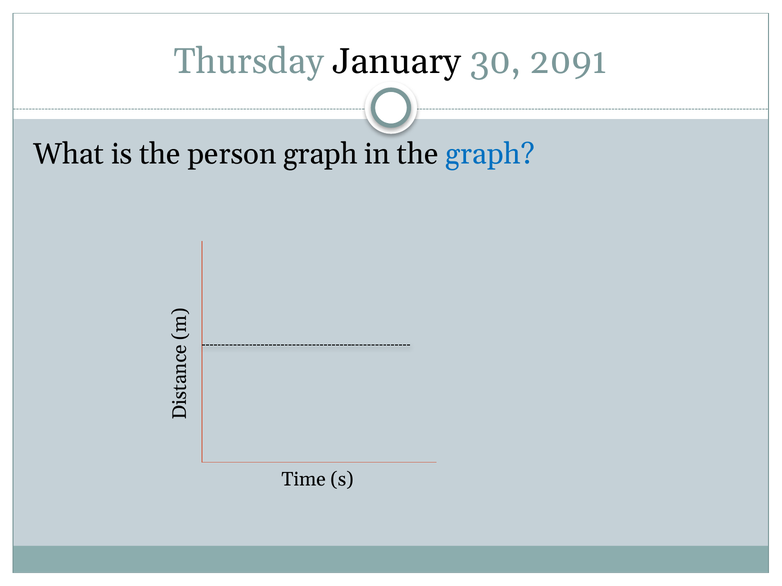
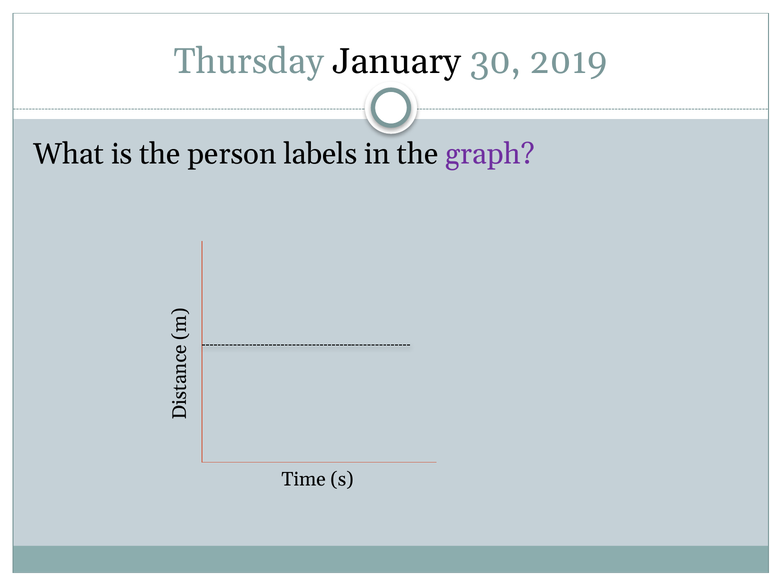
2091: 2091 -> 2019
person graph: graph -> labels
graph at (490, 154) colour: blue -> purple
